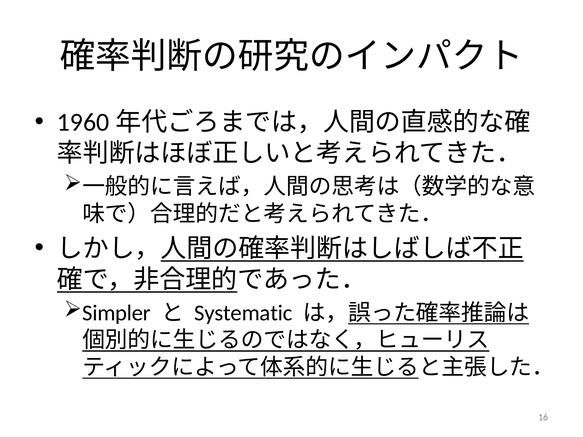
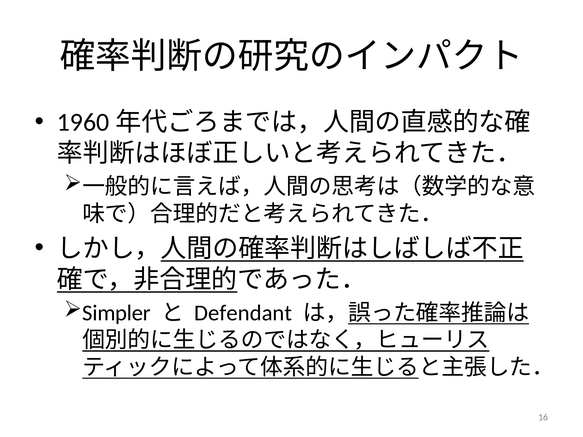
Systematic: Systematic -> Defendant
